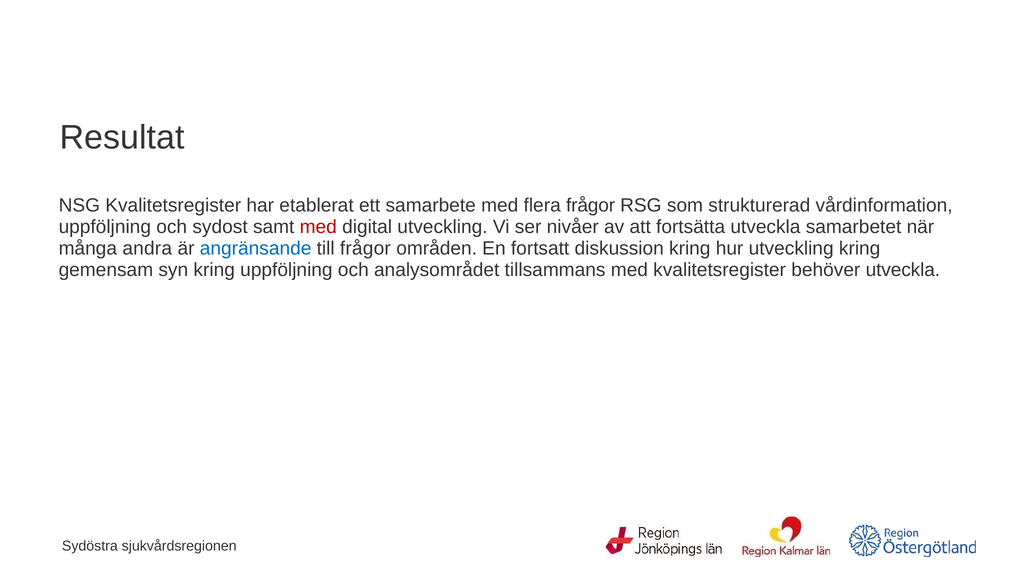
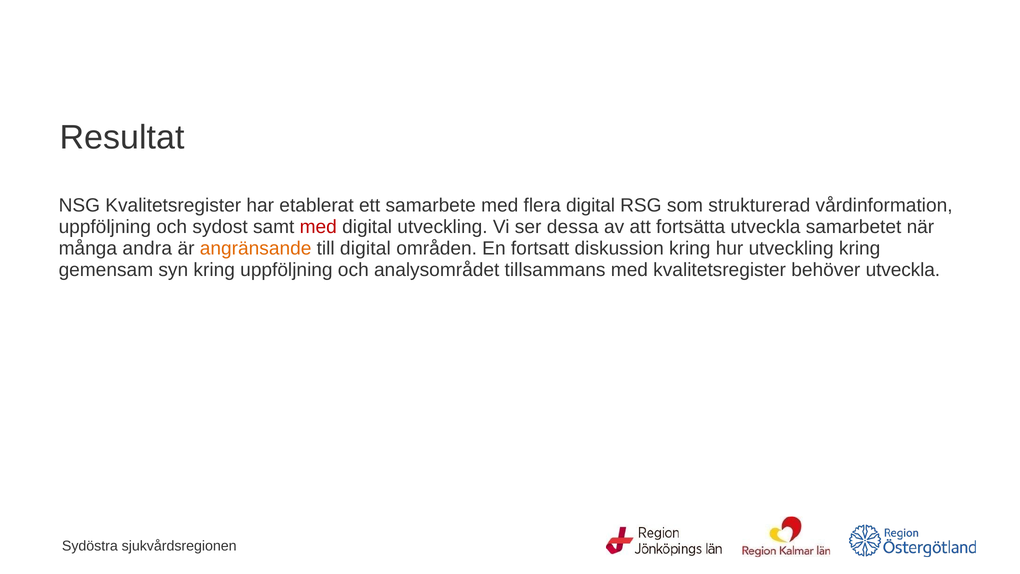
flera frågor: frågor -> digital
nivåer: nivåer -> dessa
angränsande colour: blue -> orange
till frågor: frågor -> digital
